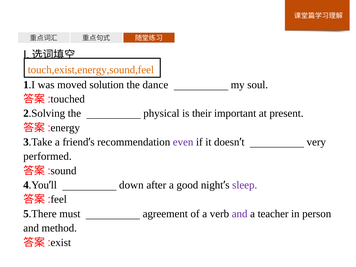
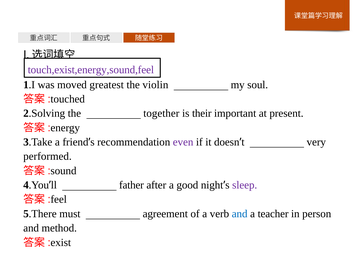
touch,exist,energy,sound,feel colour: orange -> purple
solution: solution -> greatest
dance: dance -> violin
physical: physical -> together
down: down -> father
and at (240, 214) colour: purple -> blue
